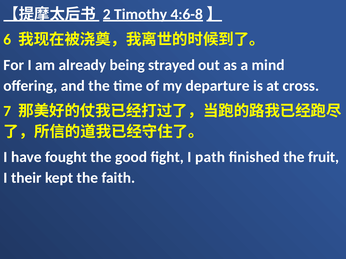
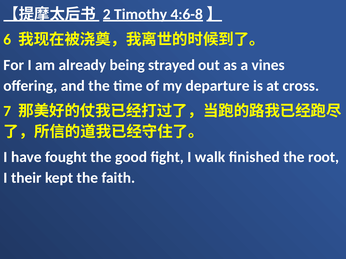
mind: mind -> vines
path: path -> walk
fruit: fruit -> root
